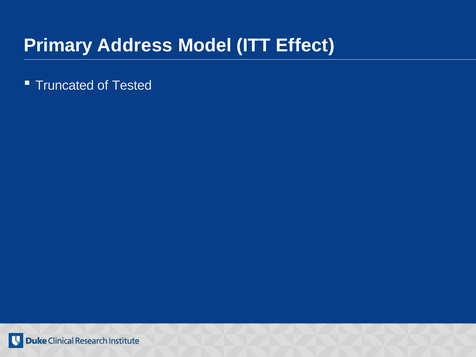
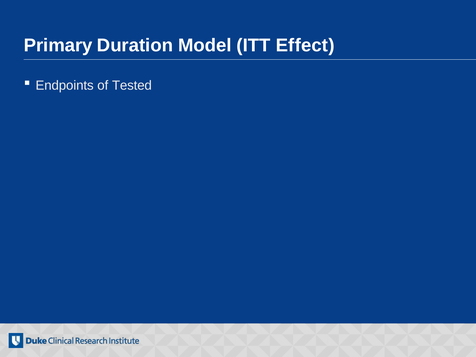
Address: Address -> Duration
Truncated: Truncated -> Endpoints
